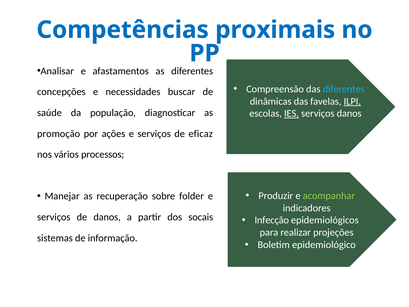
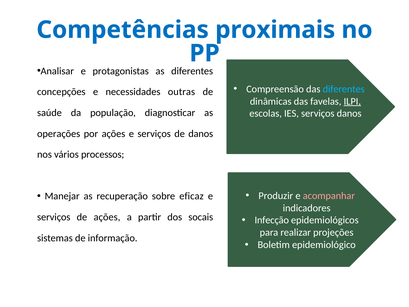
afastamentos: afastamentos -> protagonistas
buscar: buscar -> outras
IES underline: present -> none
promoção: promoção -> operações
de eficaz: eficaz -> danos
acompanhar colour: light green -> pink
folder: folder -> eficaz
de danos: danos -> ações
